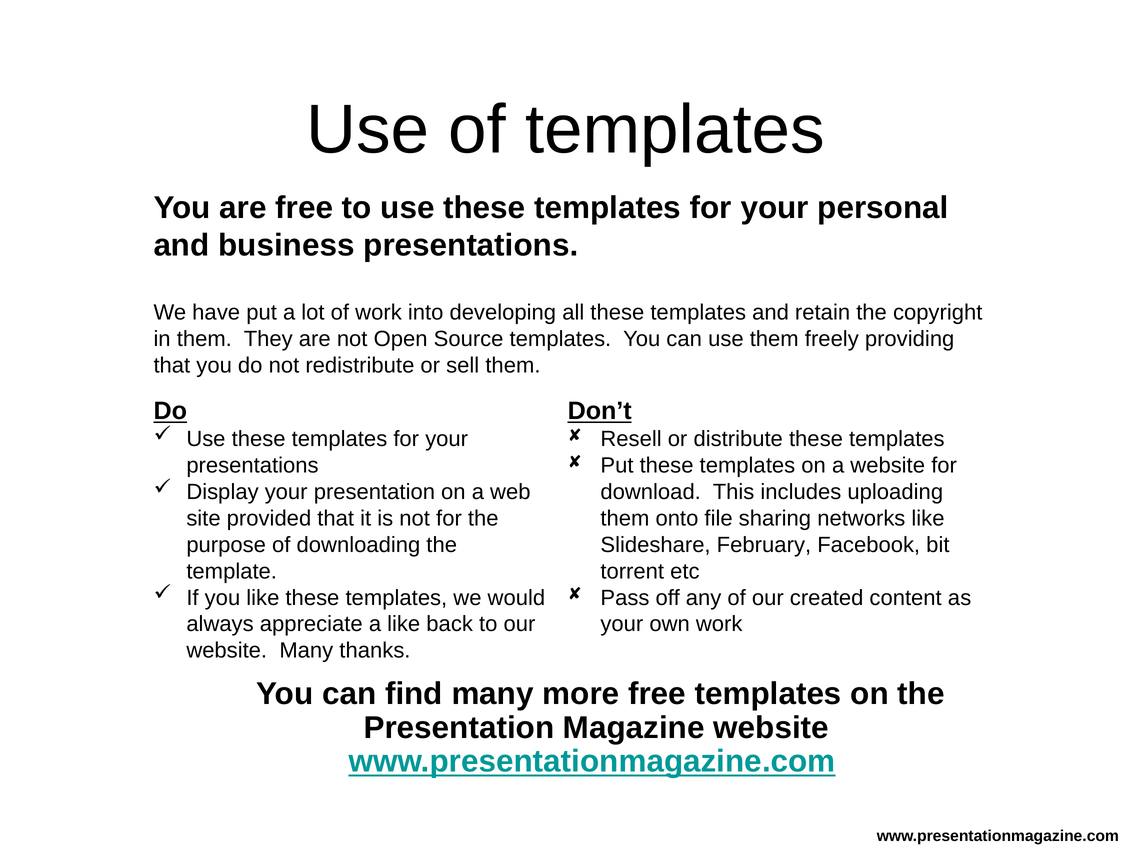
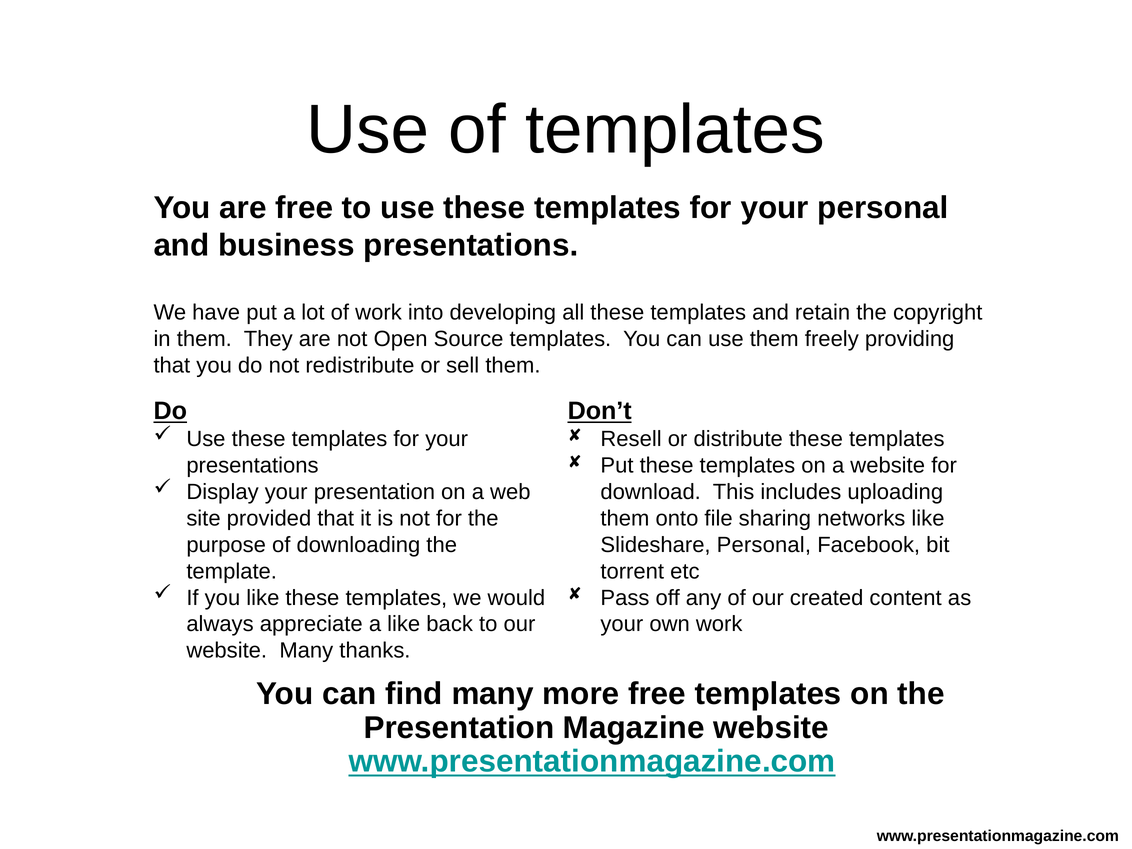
Slideshare February: February -> Personal
